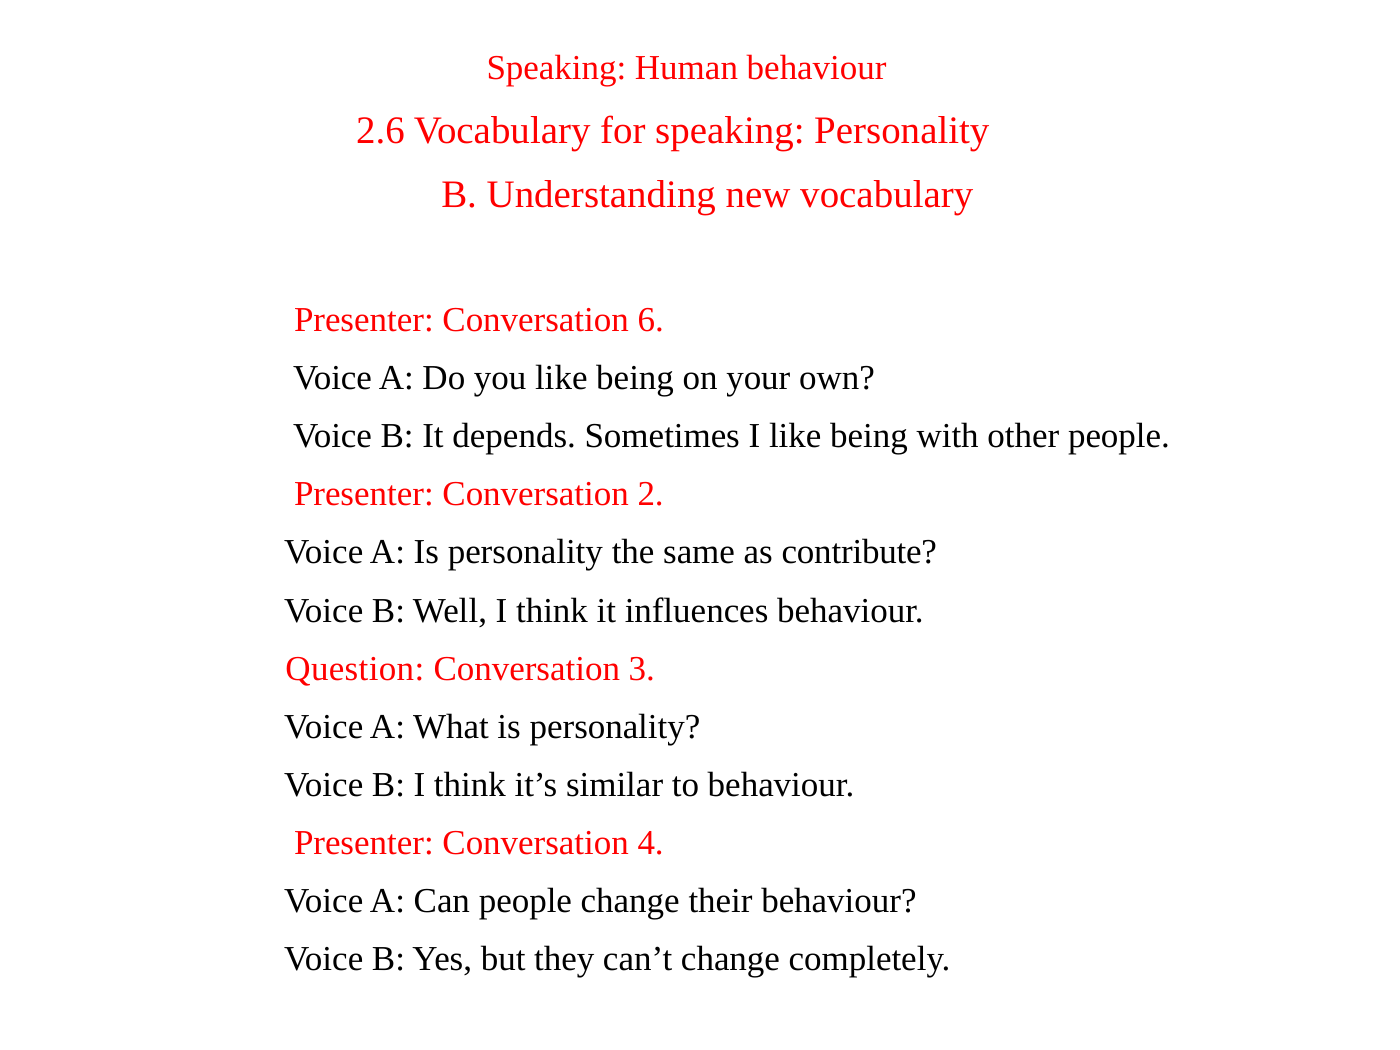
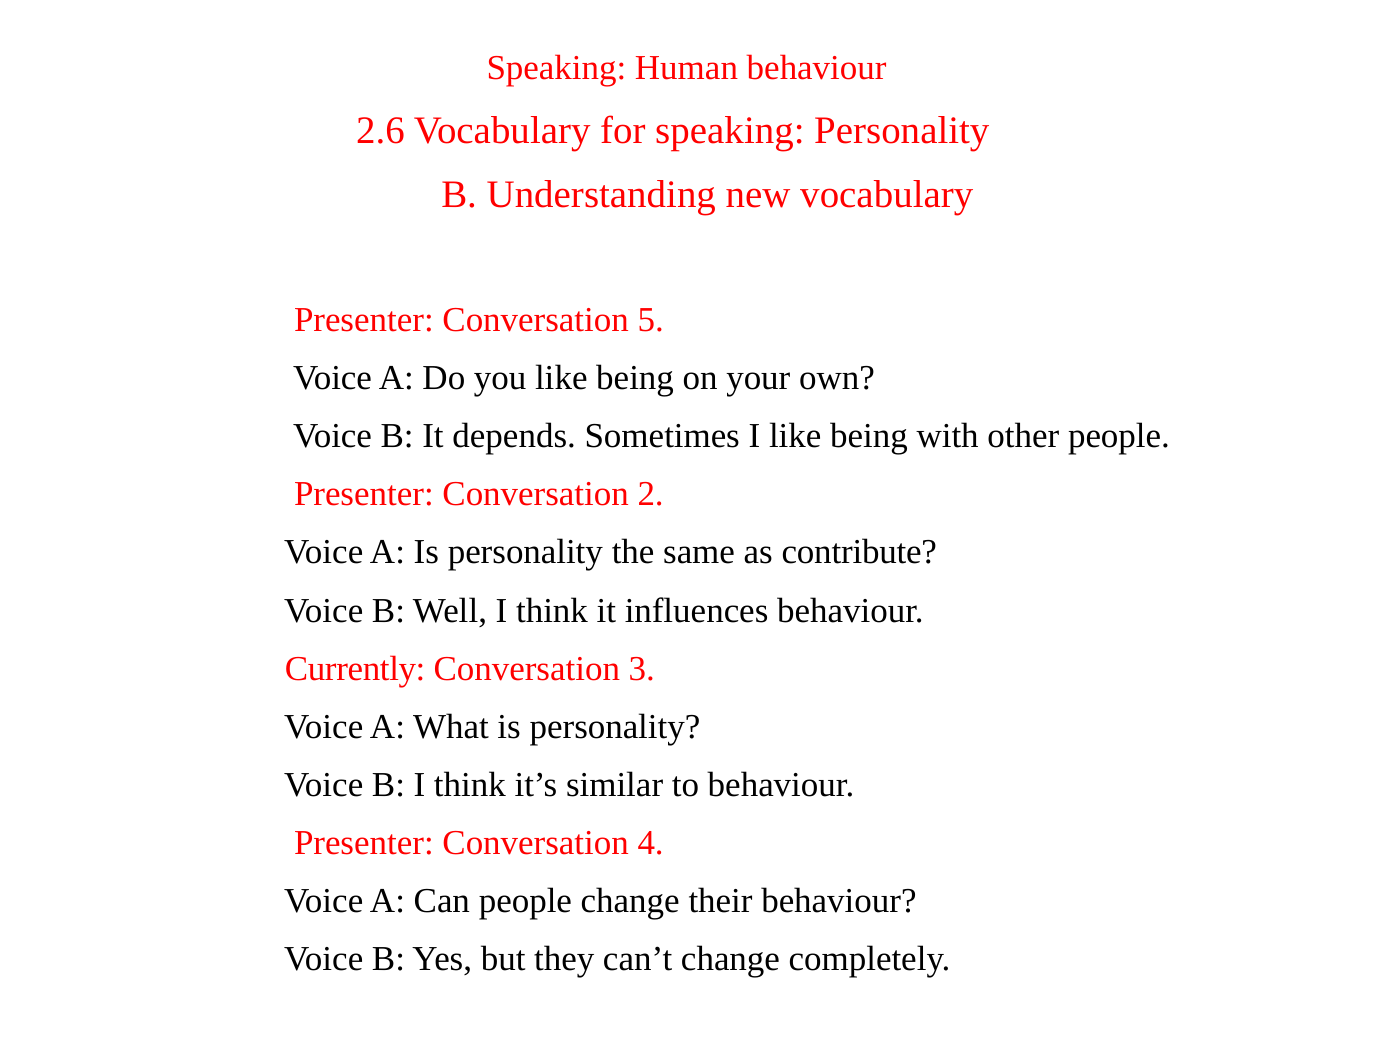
6: 6 -> 5
Question: Question -> Currently
